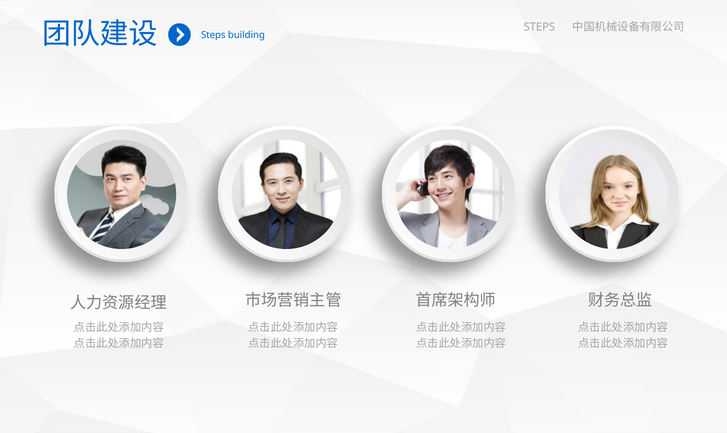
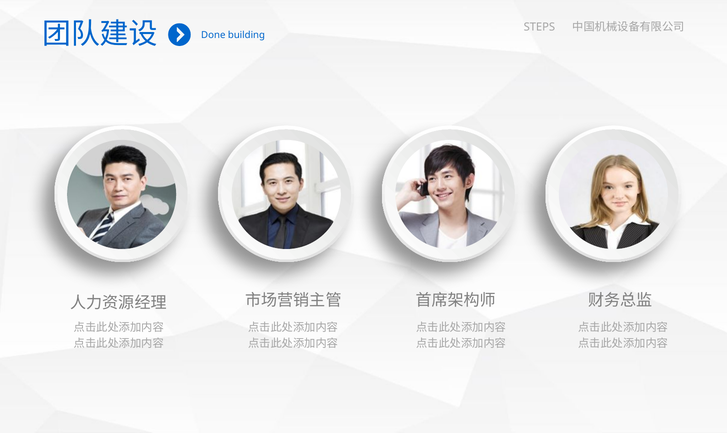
Steps at (213, 35): Steps -> Done
